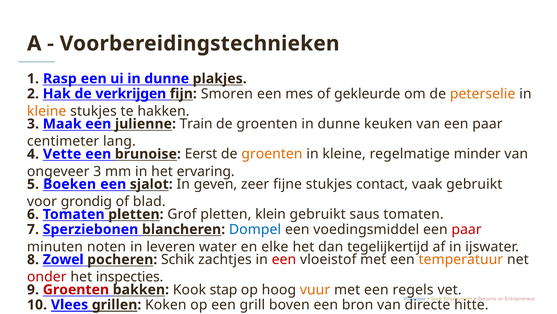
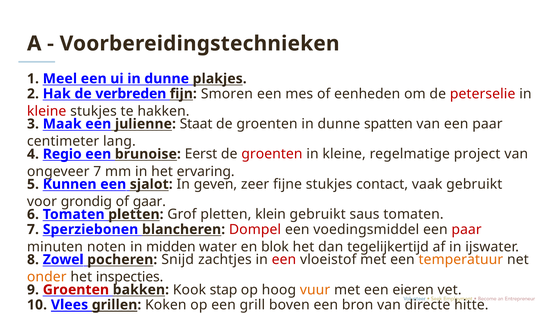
Rasp: Rasp -> Meel
verkrijgen: verkrijgen -> verbreden
gekleurde: gekleurde -> eenheden
peterselie colour: orange -> red
kleine at (47, 111) colour: orange -> red
Train: Train -> Staat
keuken: keuken -> spatten
Vette: Vette -> Regio
groenten at (272, 154) colour: orange -> red
minder: minder -> project
ongeveer 3: 3 -> 7
Boeken: Boeken -> Kunnen
blad: blad -> gaar
Dompel colour: blue -> red
leveren: leveren -> midden
elke: elke -> blok
Schik: Schik -> Snijd
onder colour: red -> orange
regels: regels -> eieren
